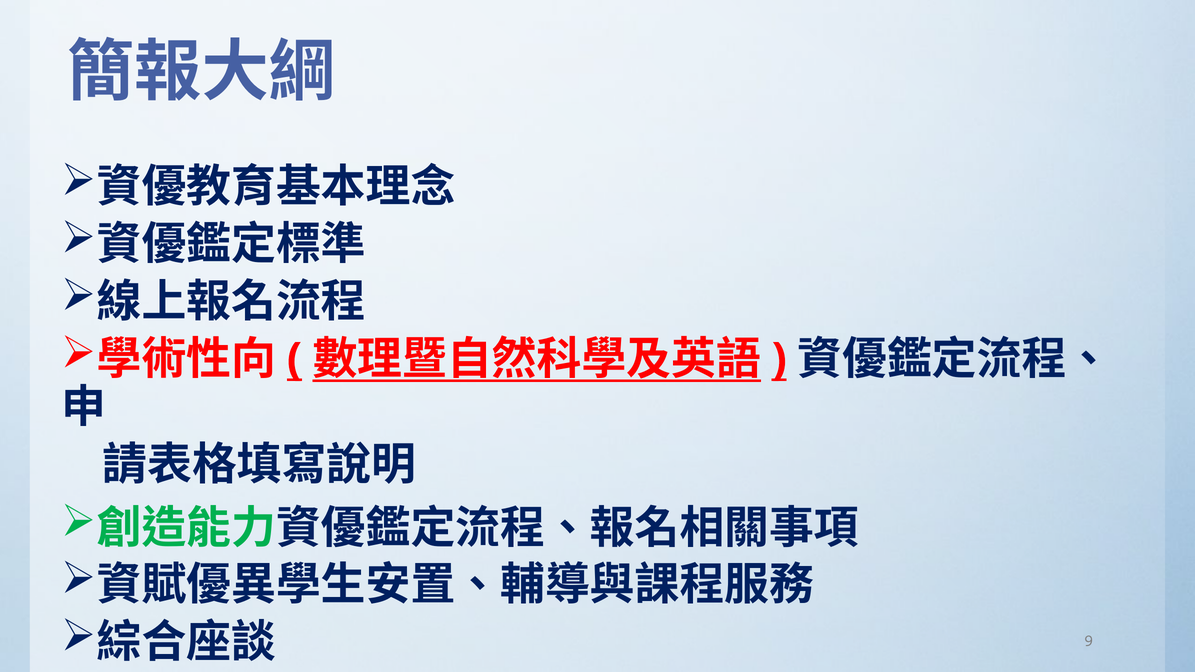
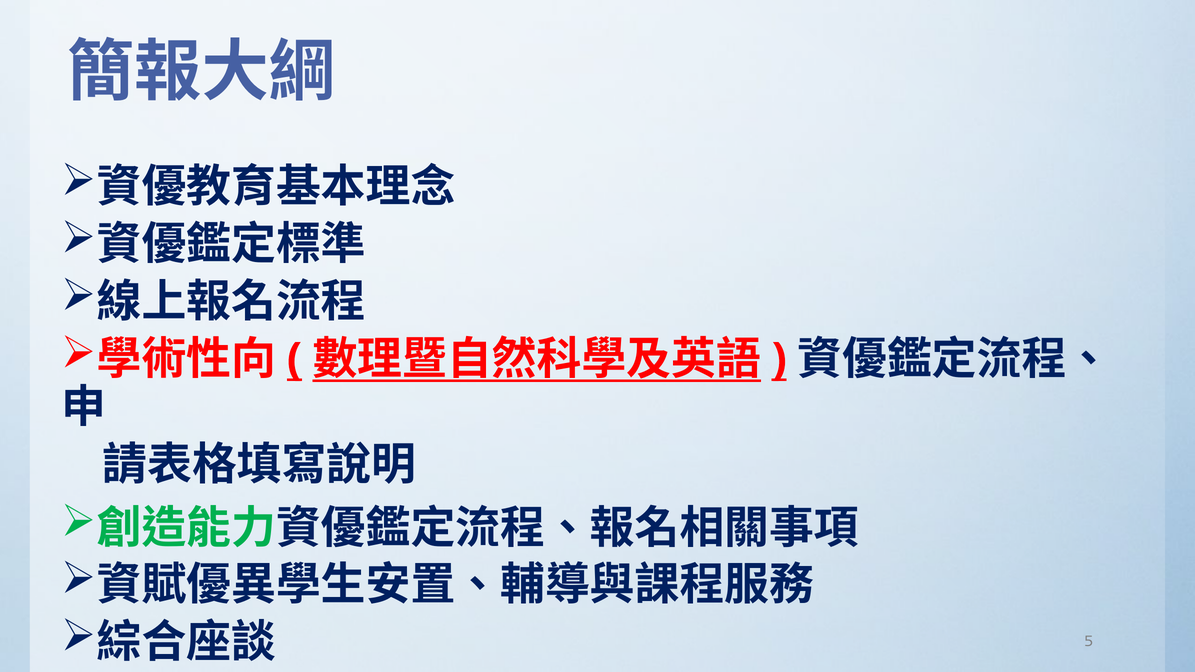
9: 9 -> 5
